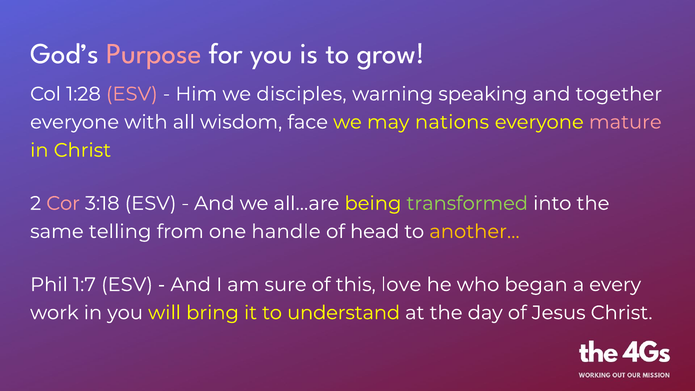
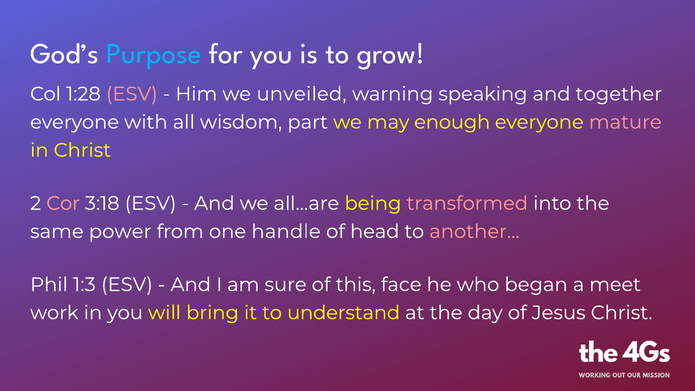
Purpose colour: pink -> light blue
disciples: disciples -> unveiled
face: face -> part
nations: nations -> enough
transformed colour: light green -> pink
telling: telling -> power
another… colour: yellow -> pink
1:7: 1:7 -> 1:3
love: love -> face
every: every -> meet
